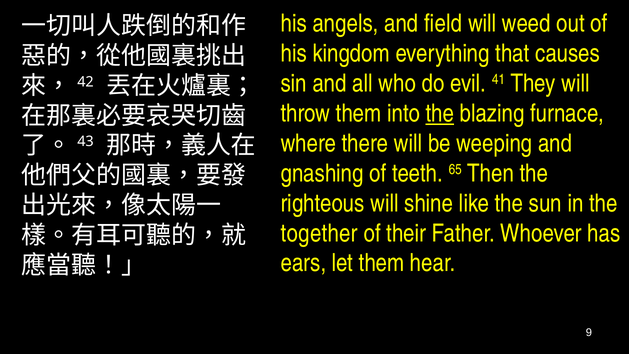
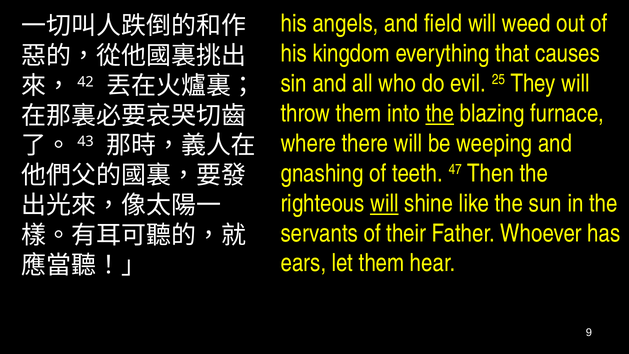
41: 41 -> 25
65: 65 -> 47
will at (384, 203) underline: none -> present
together: together -> servants
